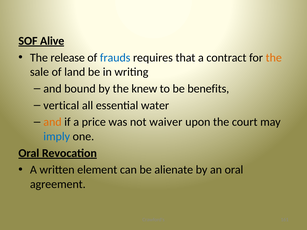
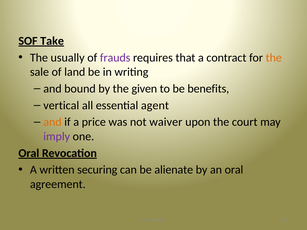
Alive: Alive -> Take
release: release -> usually
frauds colour: blue -> purple
knew: knew -> given
water: water -> agent
imply colour: blue -> purple
element: element -> securing
